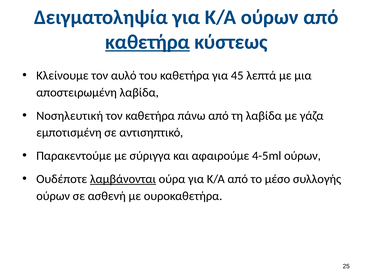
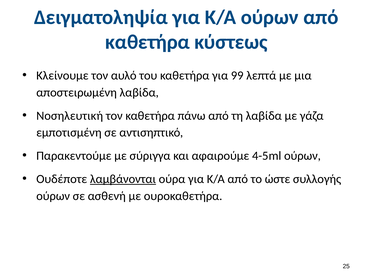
καθετήρα at (147, 42) underline: present -> none
45: 45 -> 99
μέσο: μέσο -> ώστε
